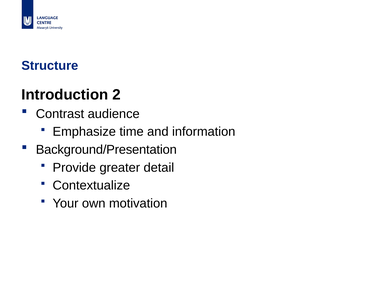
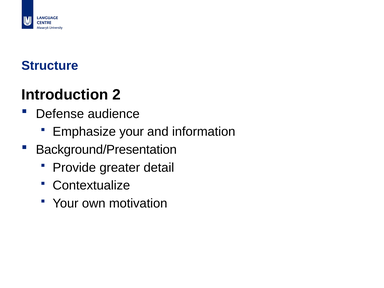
Contrast: Contrast -> Defense
Emphasize time: time -> your
